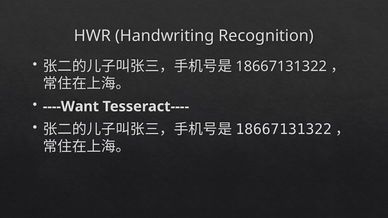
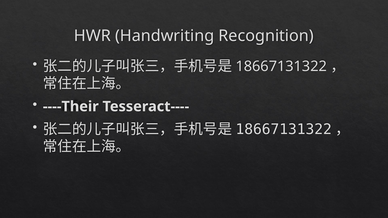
----Want: ----Want -> ----Their
